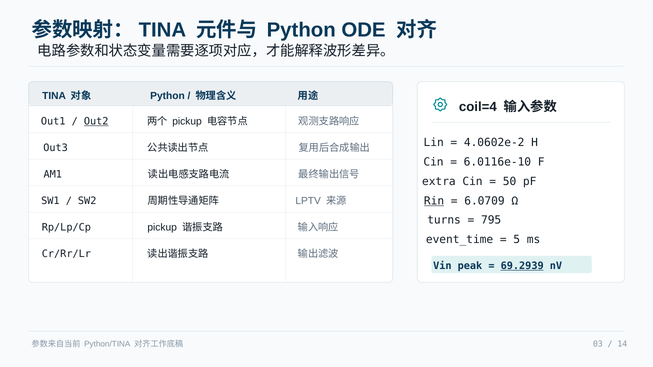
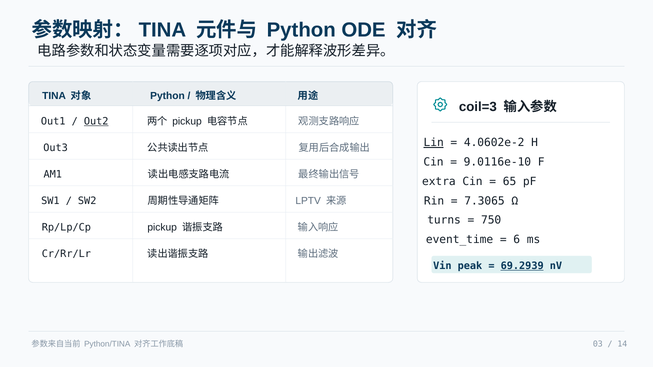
coil=4: coil=4 -> coil=3
Lin underline: none -> present
6.0116e-10: 6.0116e-10 -> 9.0116e-10
50: 50 -> 65
Rin underline: present -> none
6.0709: 6.0709 -> 7.3065
795: 795 -> 750
5: 5 -> 6
